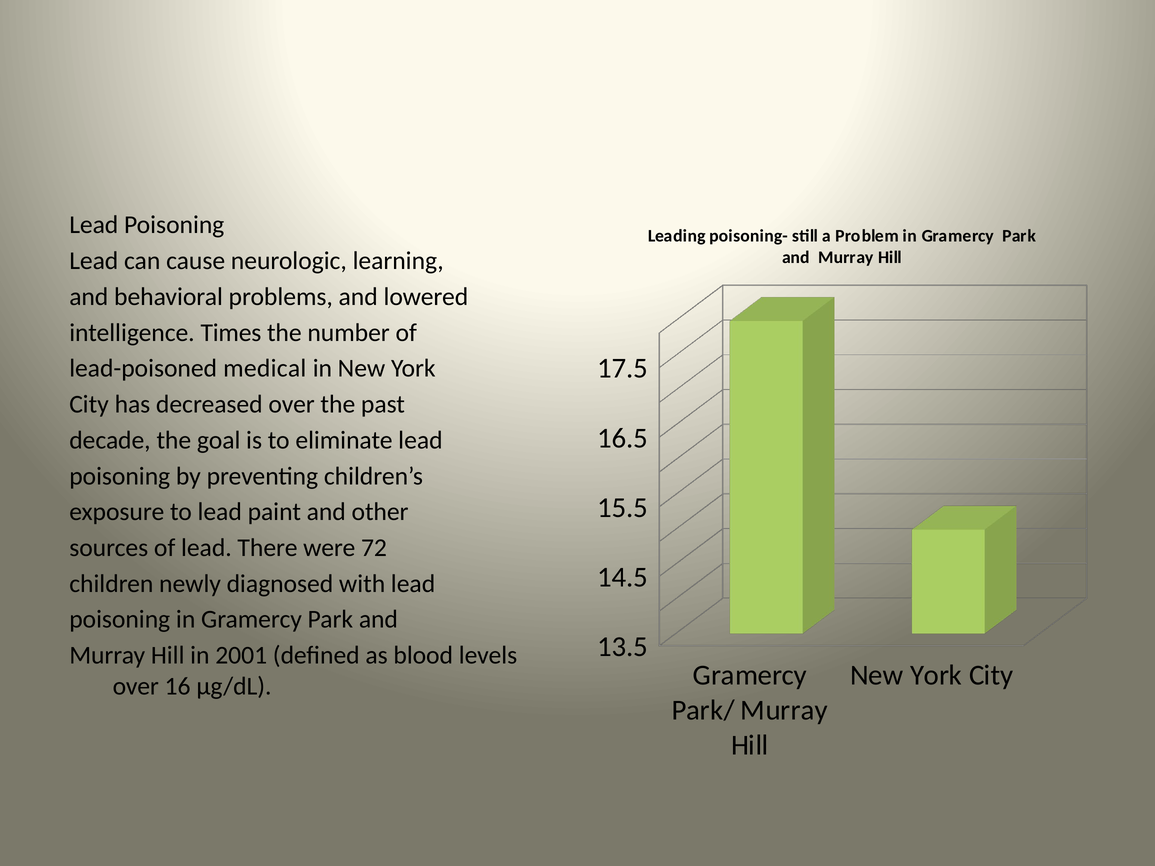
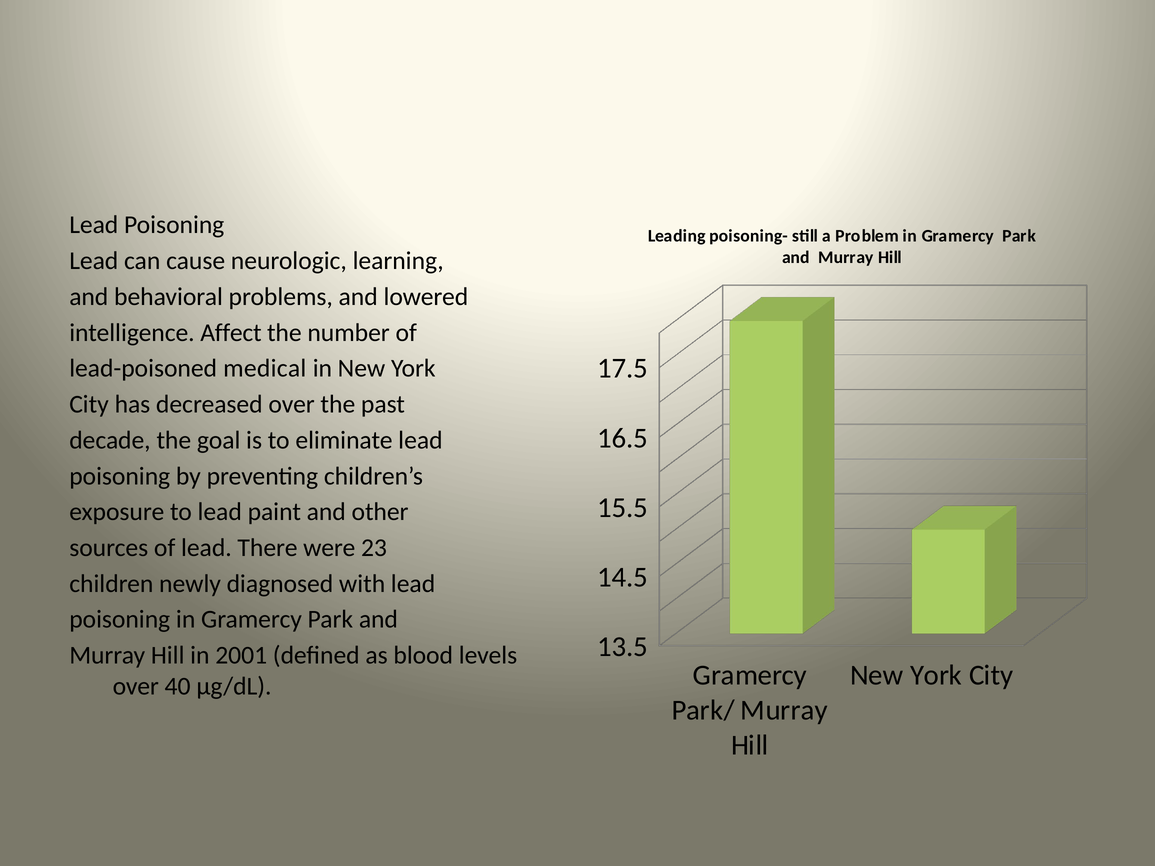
Times: Times -> Affect
72: 72 -> 23
16: 16 -> 40
